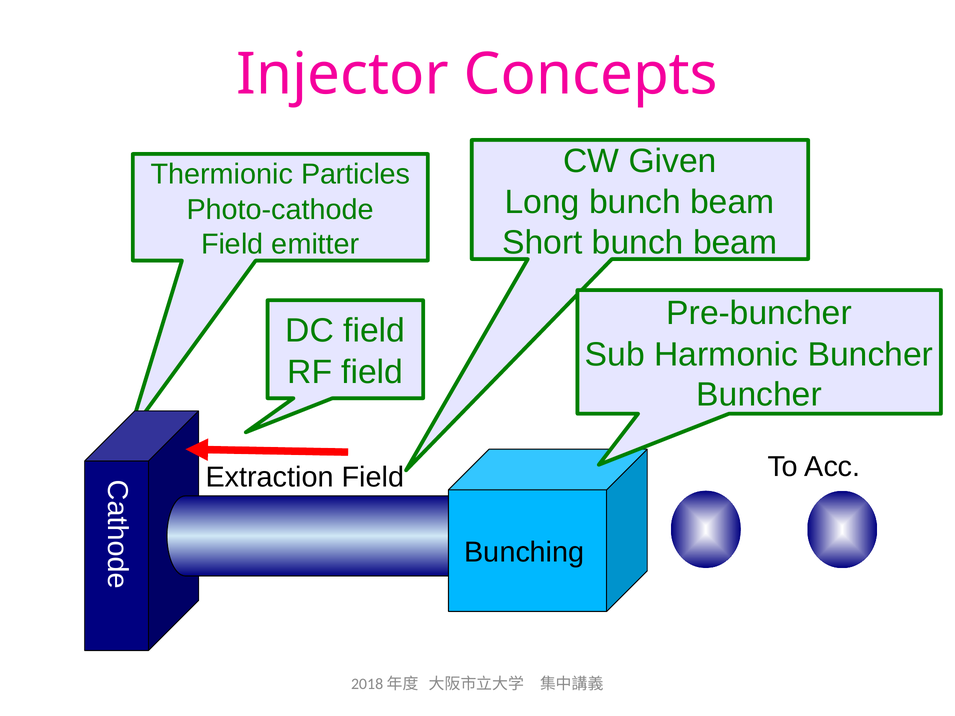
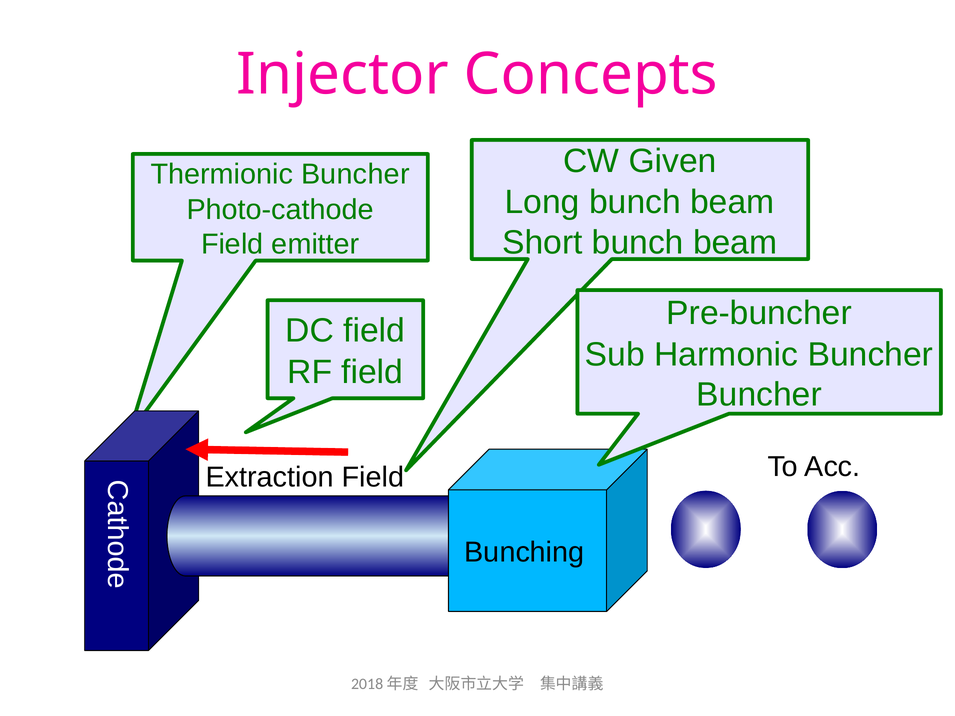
Thermionic Particles: Particles -> Buncher
